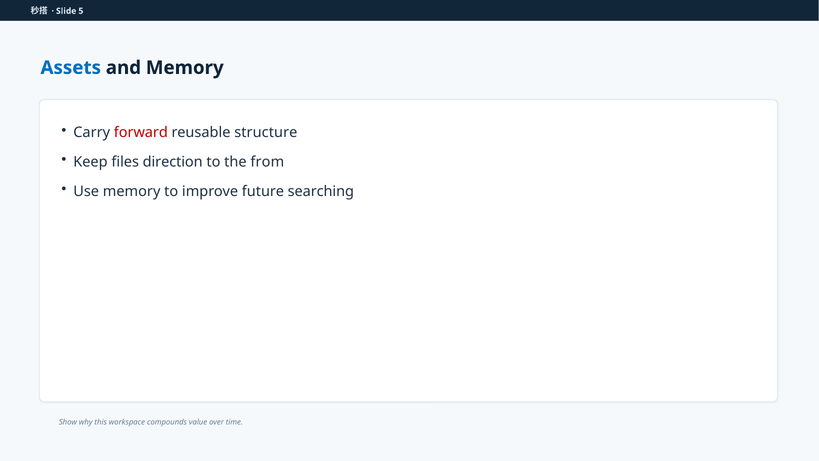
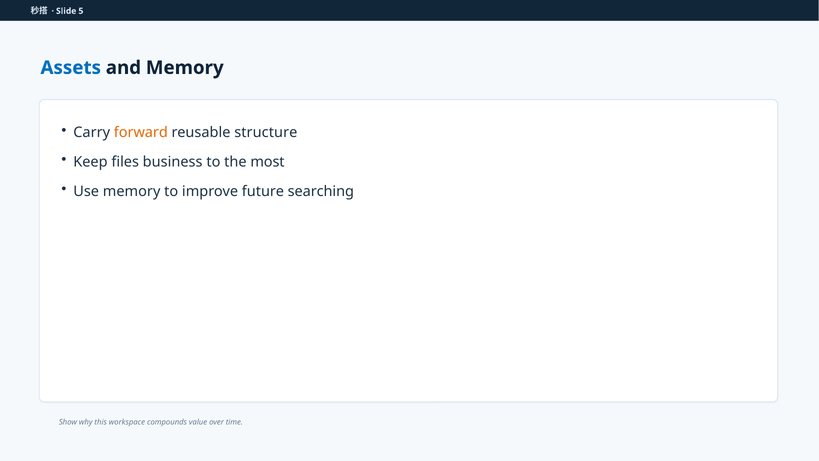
forward colour: red -> orange
direction: direction -> business
from: from -> most
